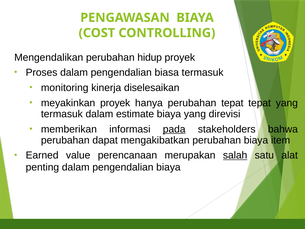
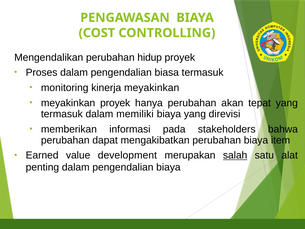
kinerja diselesaikan: diselesaikan -> meyakinkan
perubahan tepat: tepat -> akan
estimate: estimate -> memiliki
pada underline: present -> none
perencanaan: perencanaan -> development
